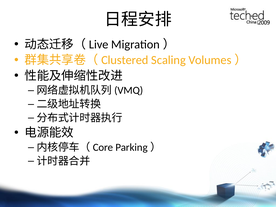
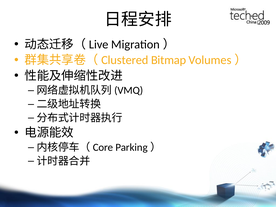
Scaling: Scaling -> Bitmap
